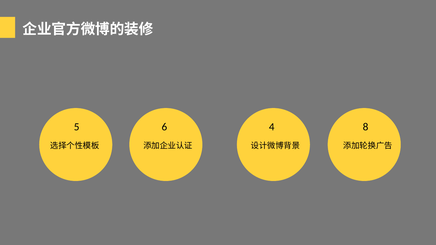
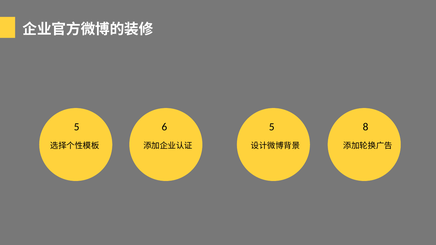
6 4: 4 -> 5
